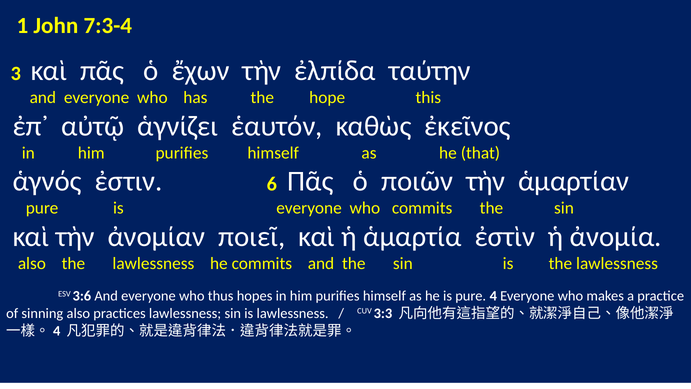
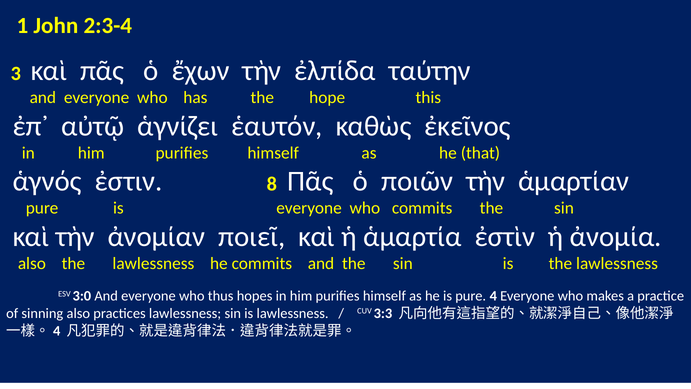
7:3-4: 7:3-4 -> 2:3-4
6: 6 -> 8
3:6: 3:6 -> 3:0
